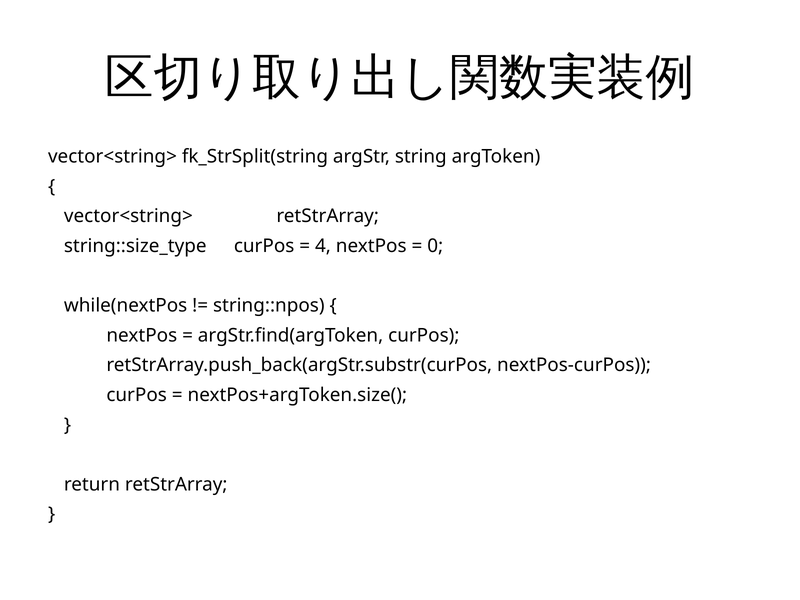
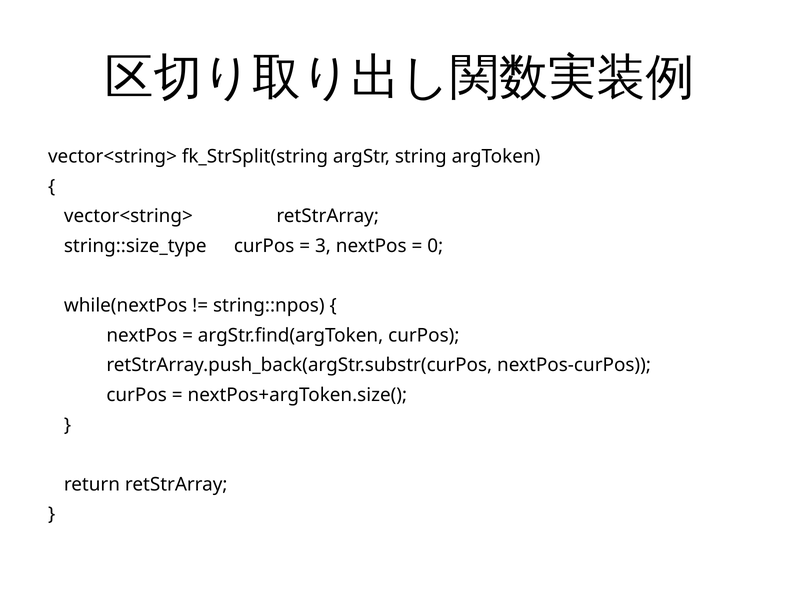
4: 4 -> 3
